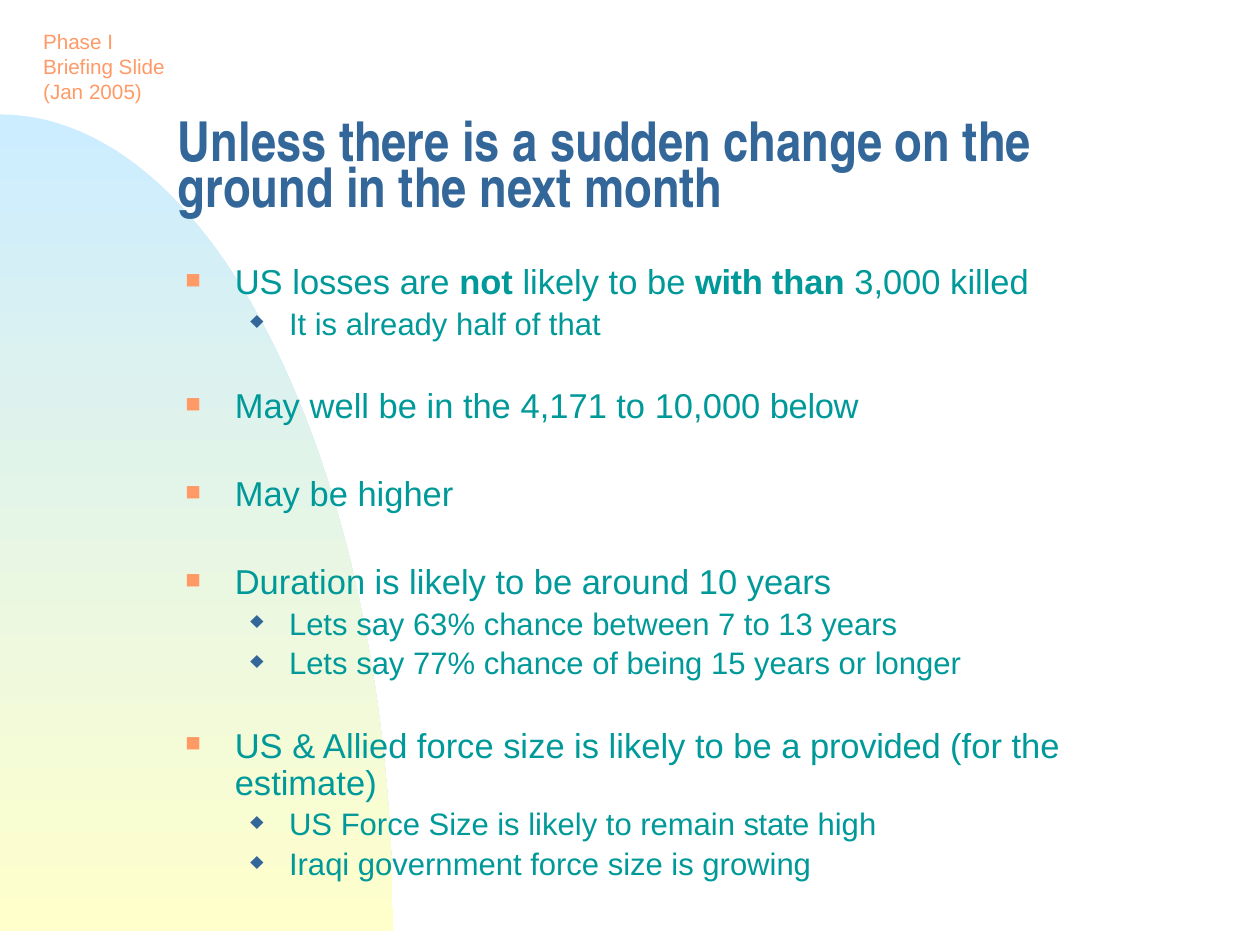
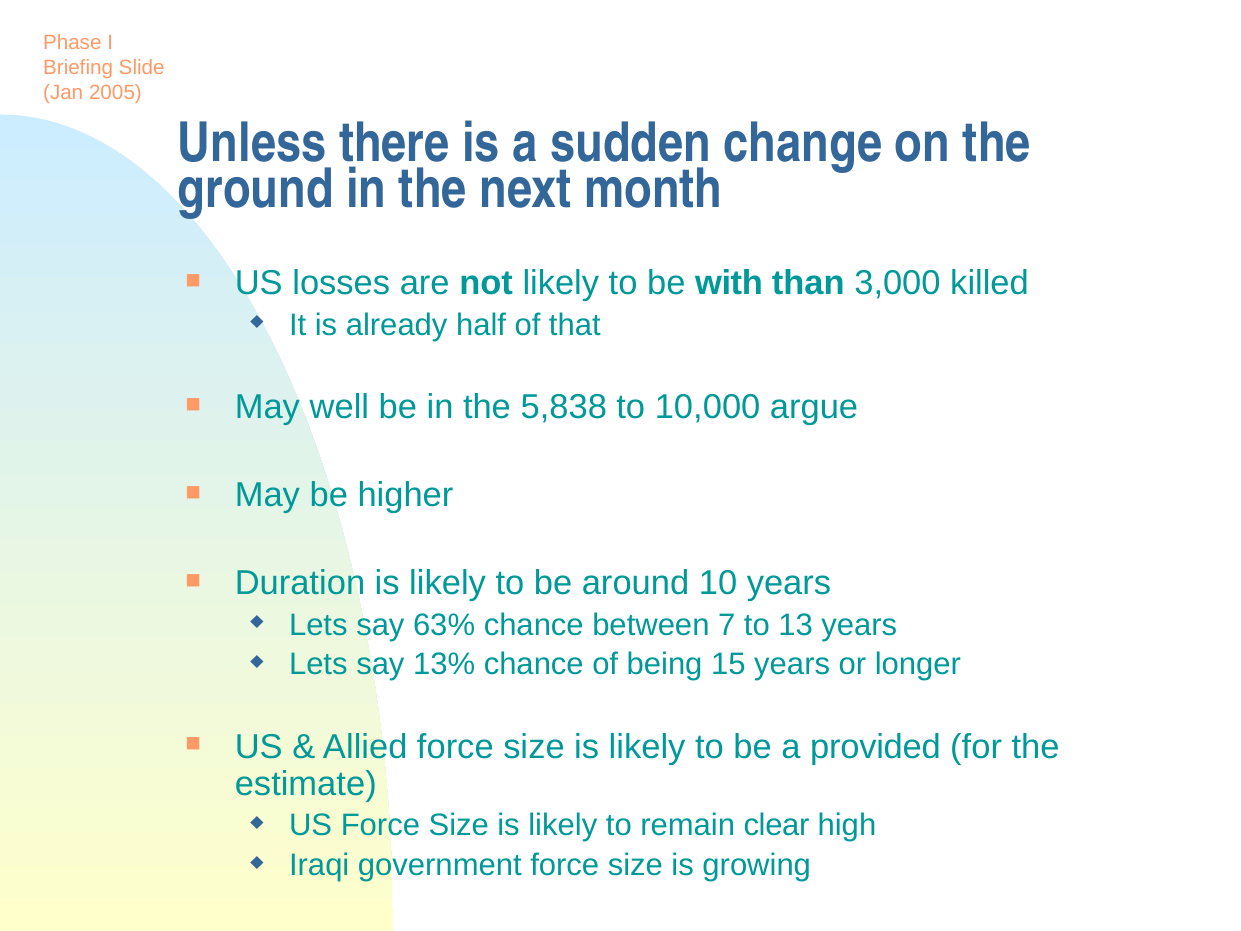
4,171: 4,171 -> 5,838
below: below -> argue
77%: 77% -> 13%
state: state -> clear
